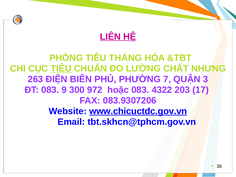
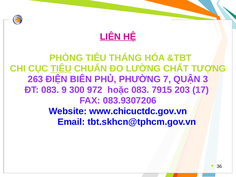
NHƯNG: NHƯNG -> TƯỢNG
4322: 4322 -> 7915
www.chicuctdc.gov.vn underline: present -> none
